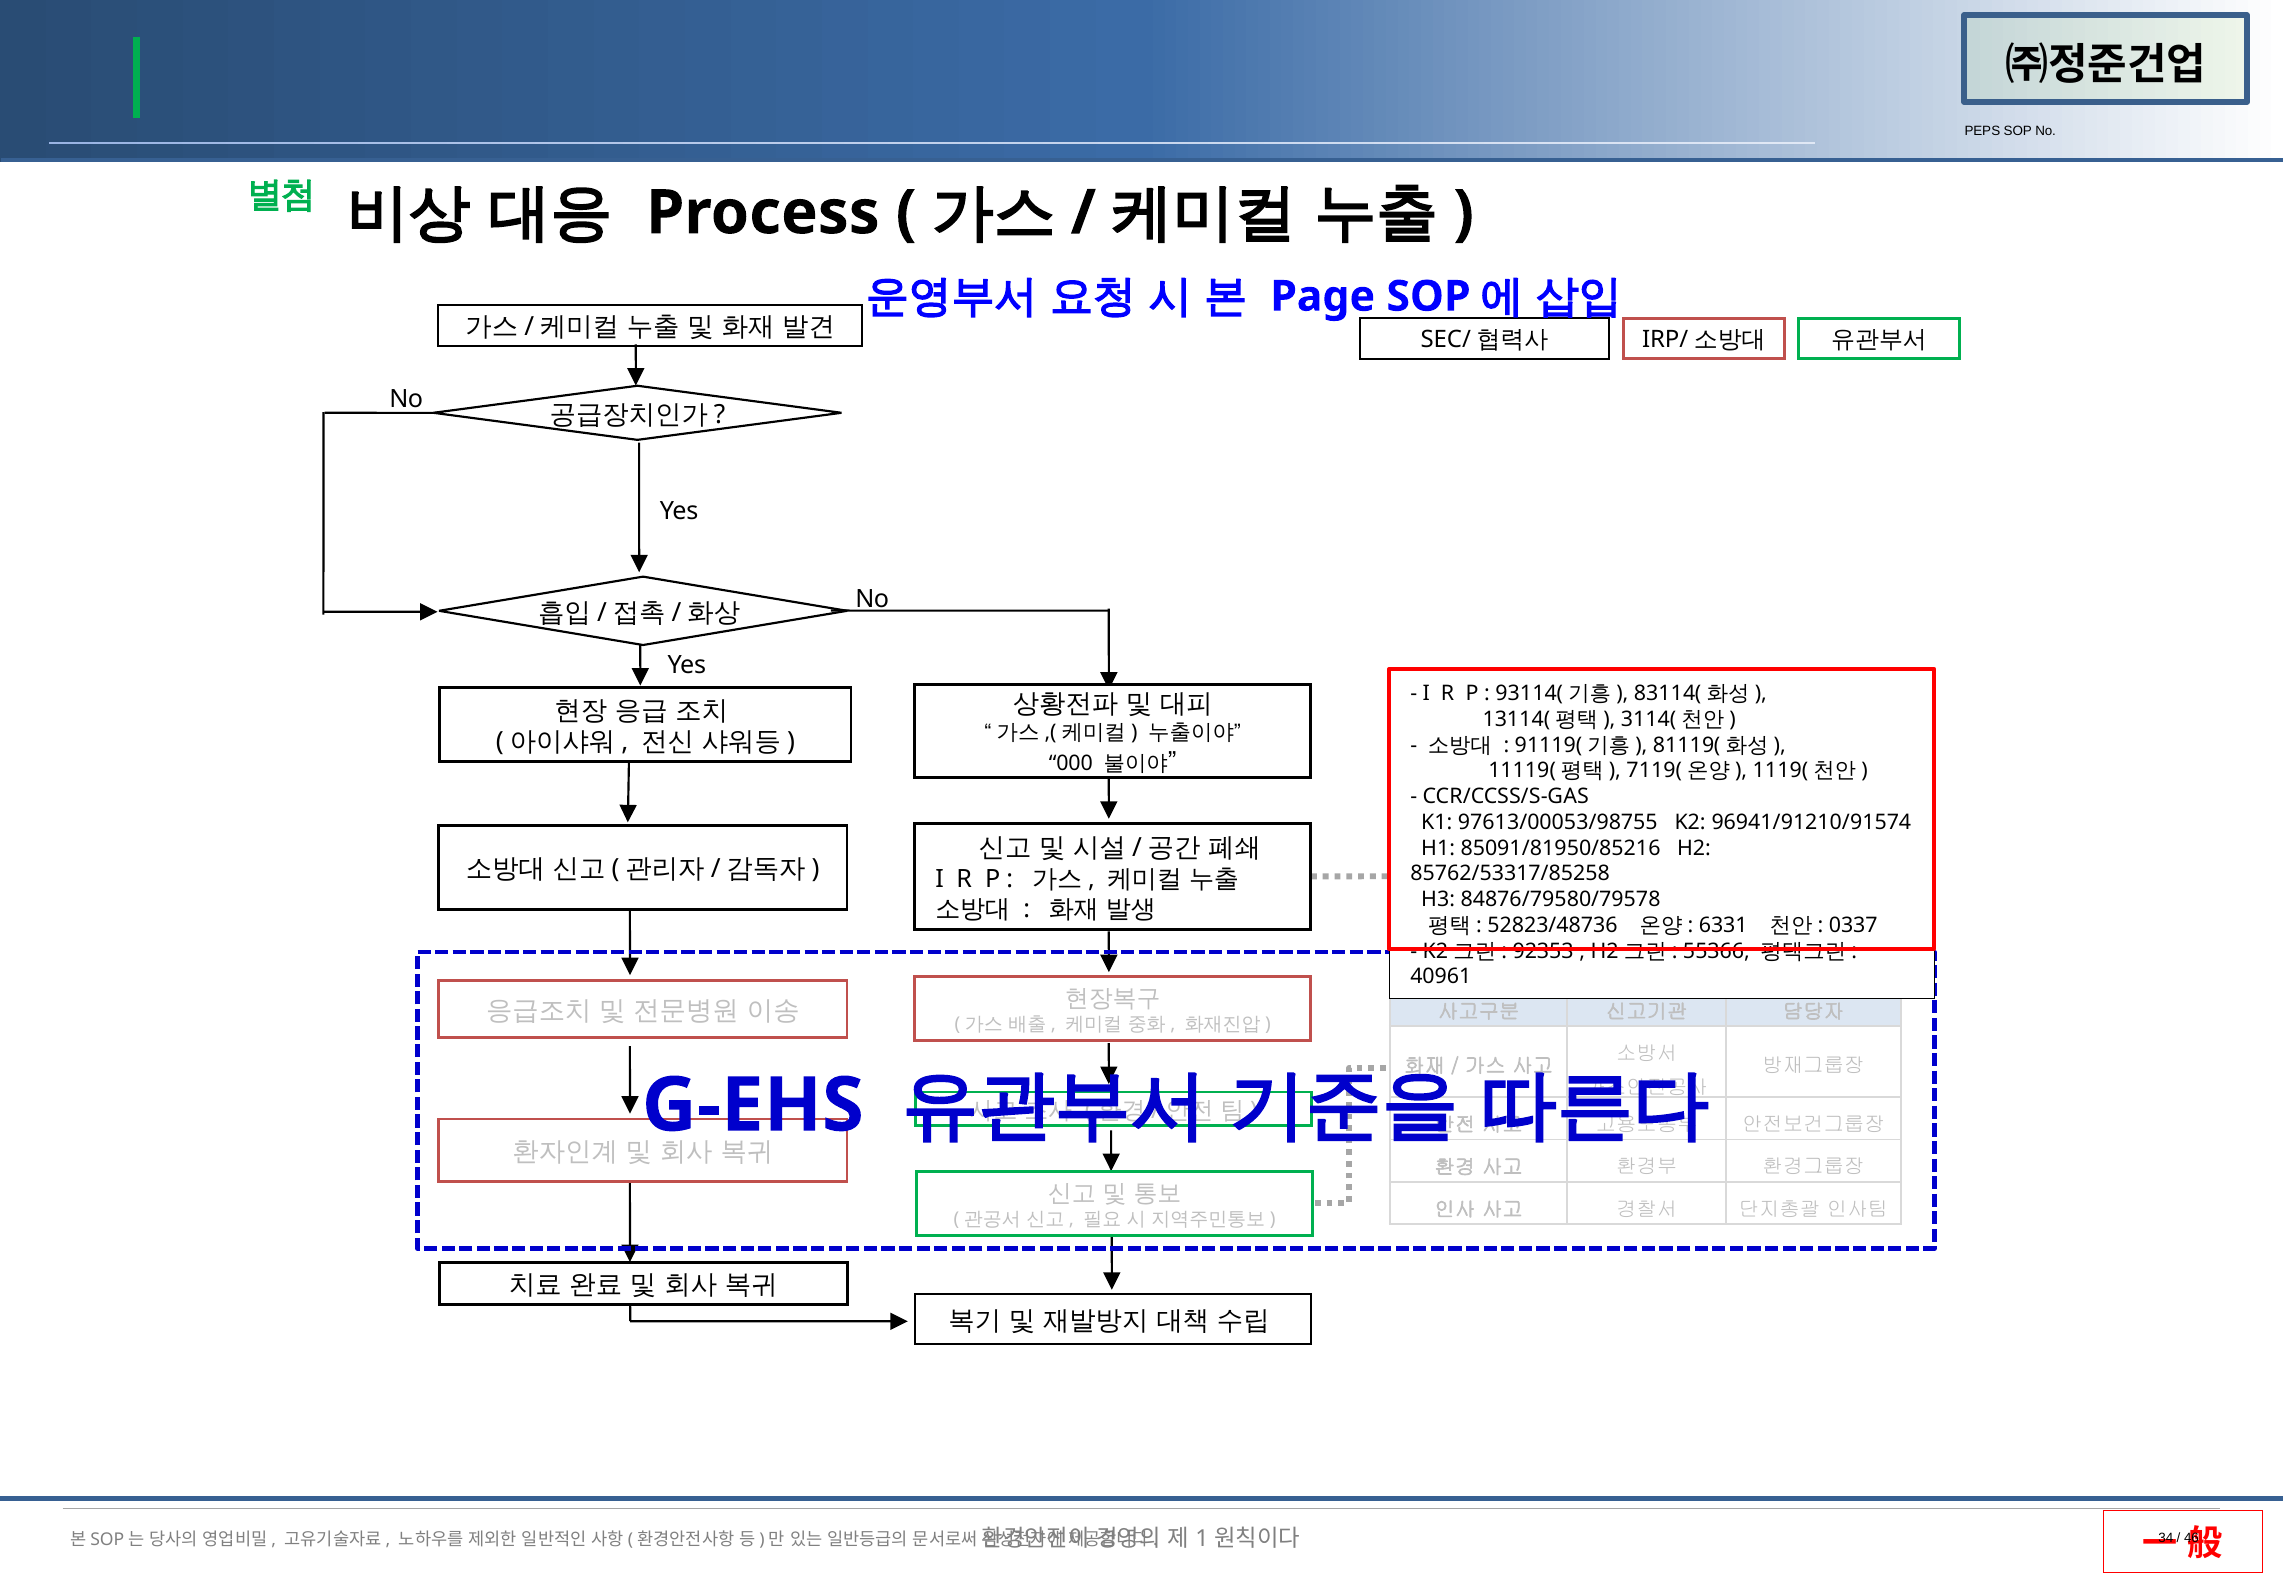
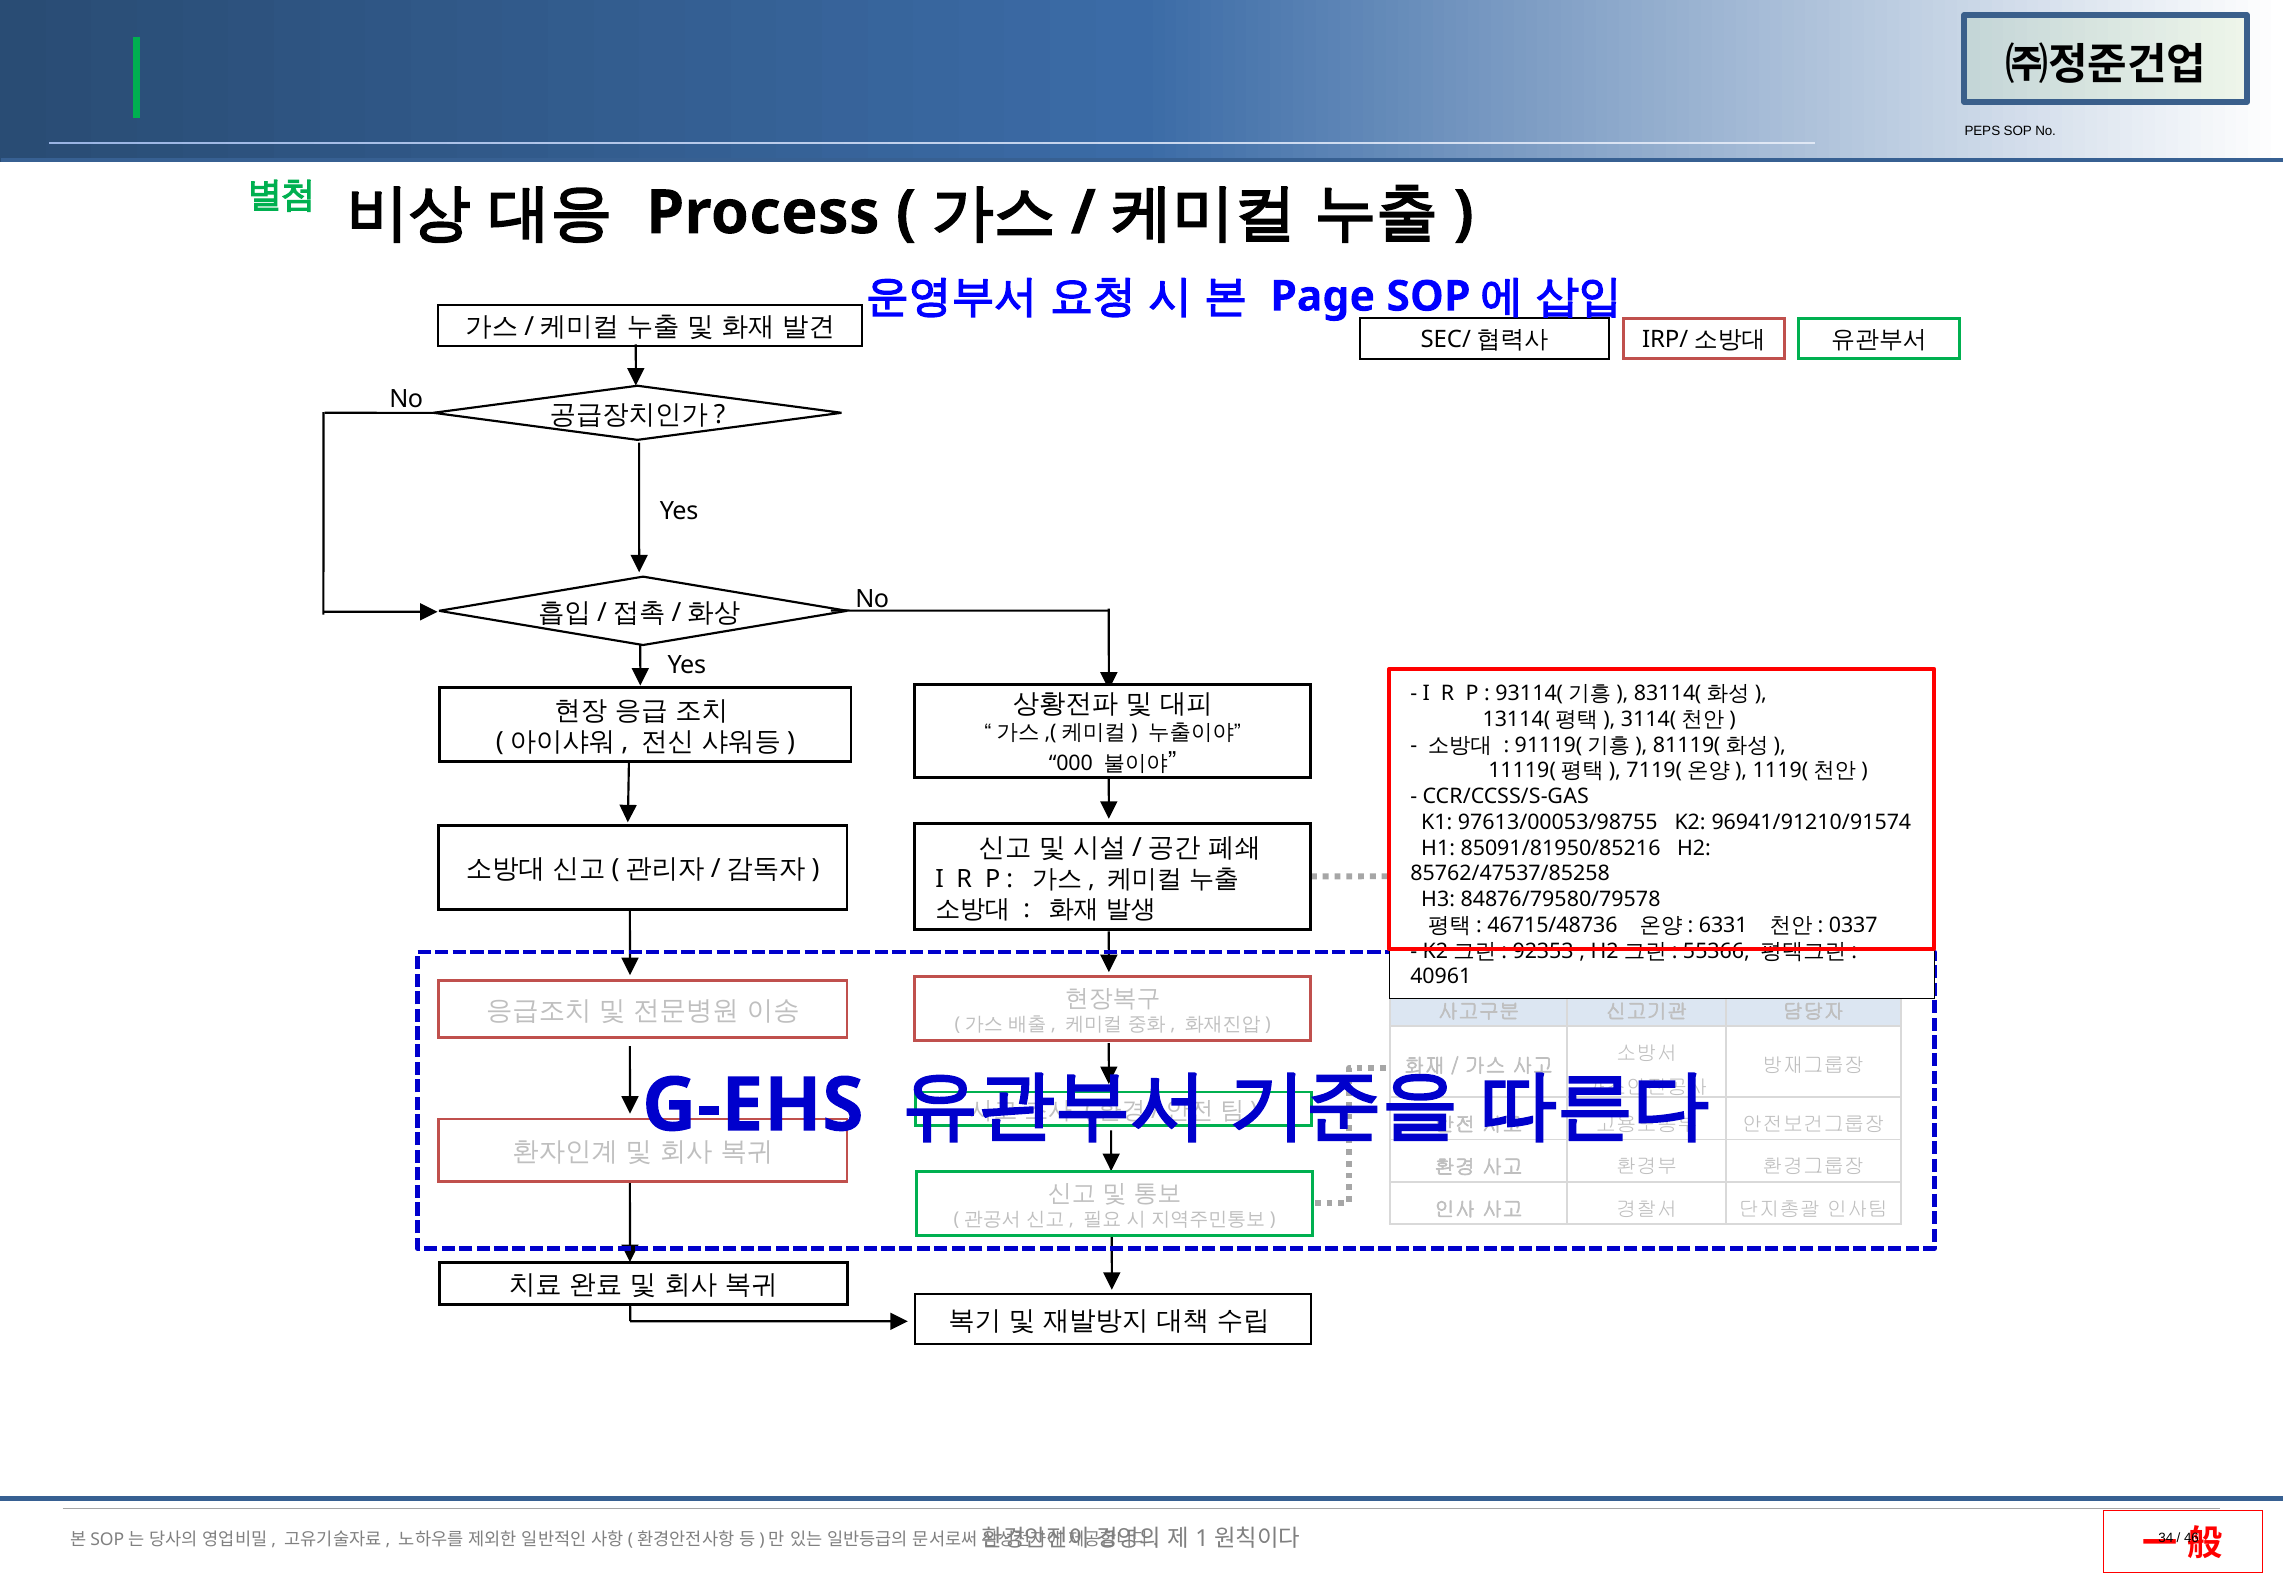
85762/53317/85258: 85762/53317/85258 -> 85762/47537/85258
52823/48736: 52823/48736 -> 46715/48736
